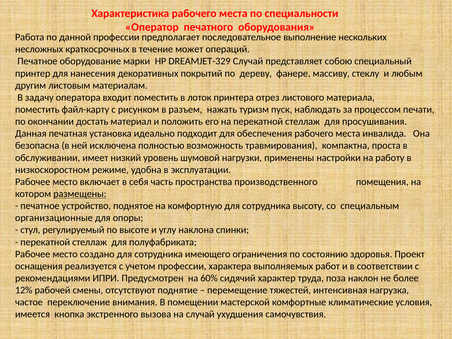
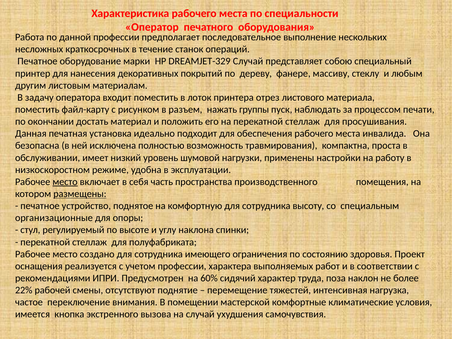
может: может -> станок
туризм: туризм -> группы
место at (65, 182) underline: none -> present
12%: 12% -> 22%
